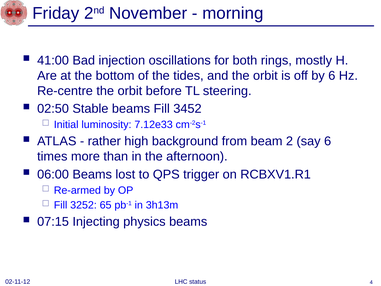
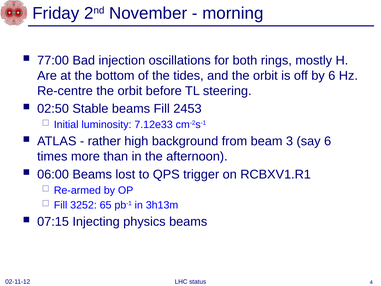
41:00: 41:00 -> 77:00
3452: 3452 -> 2453
2: 2 -> 3
